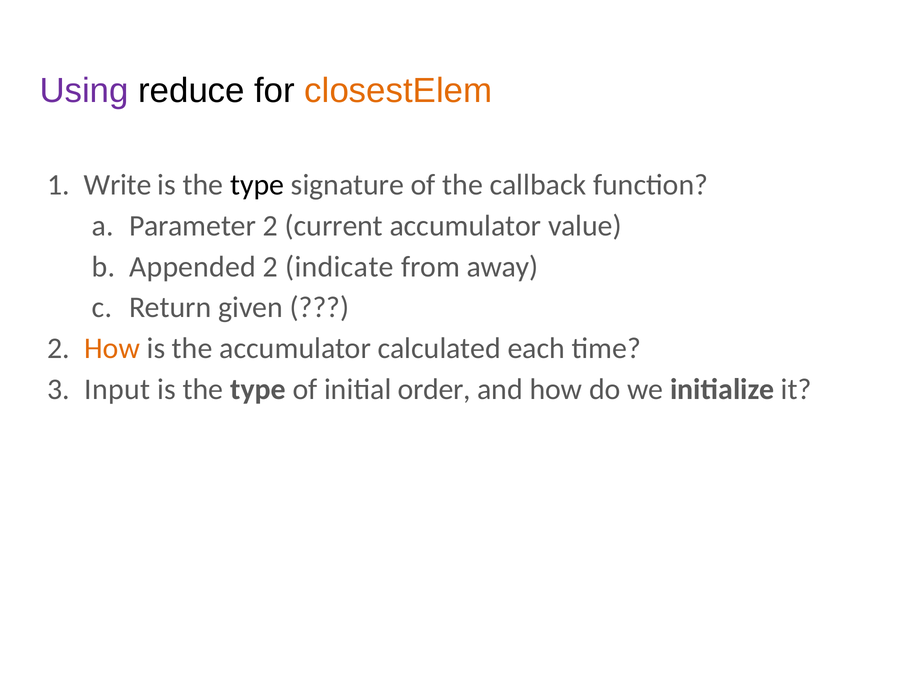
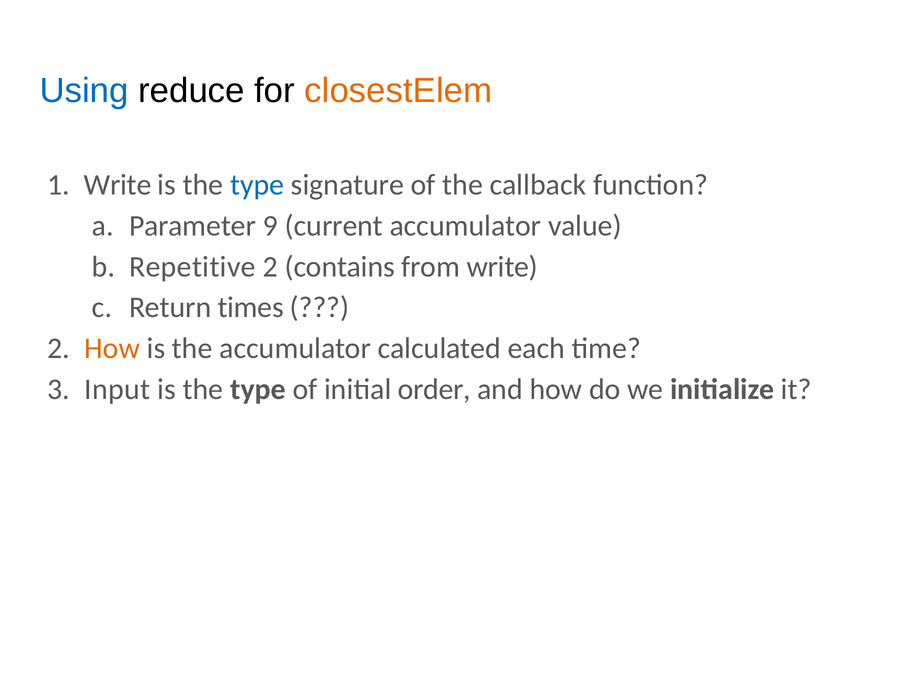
Using colour: purple -> blue
type at (257, 185) colour: black -> blue
Parameter 2: 2 -> 9
Appended: Appended -> Repetitive
indicate: indicate -> contains
from away: away -> write
given: given -> times
